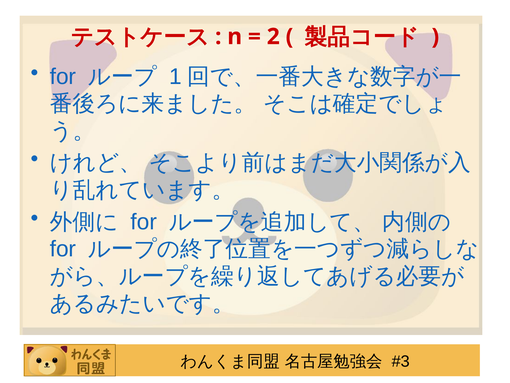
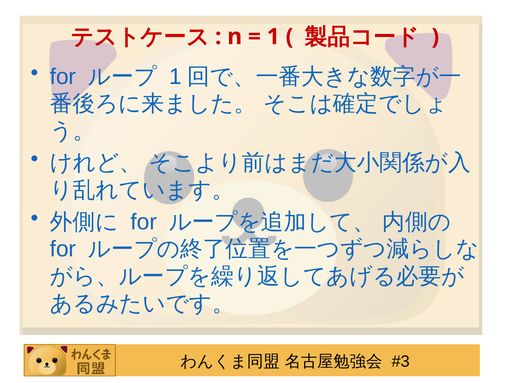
2 at (273, 37): 2 -> 1
